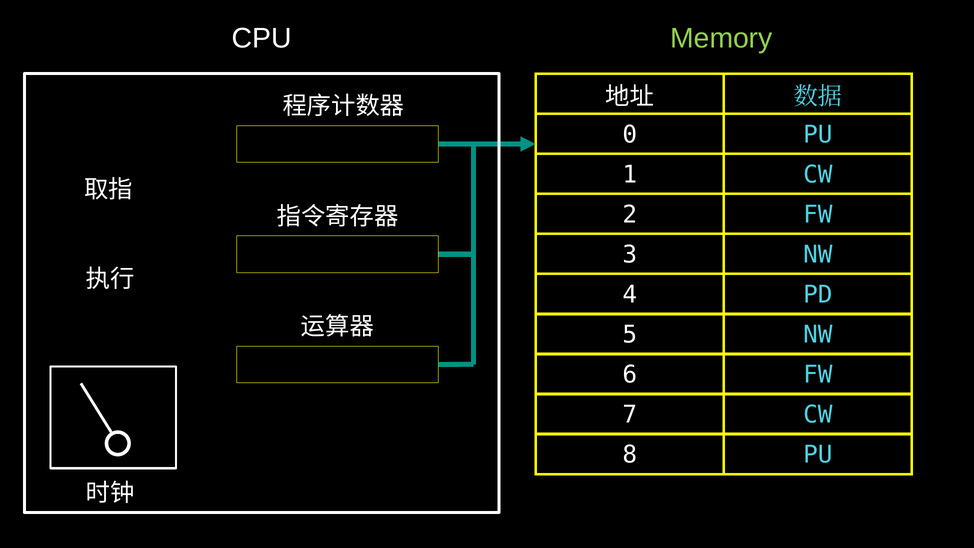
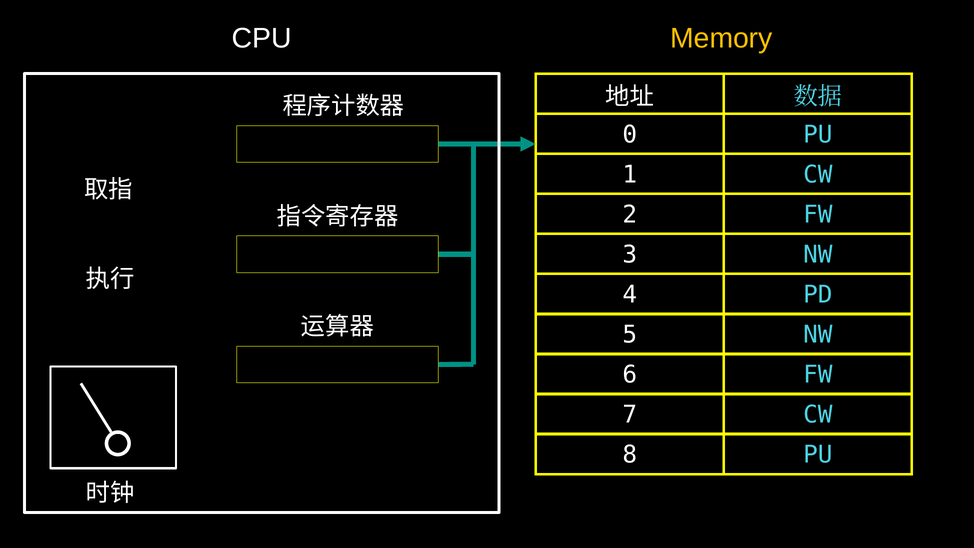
Memory colour: light green -> yellow
